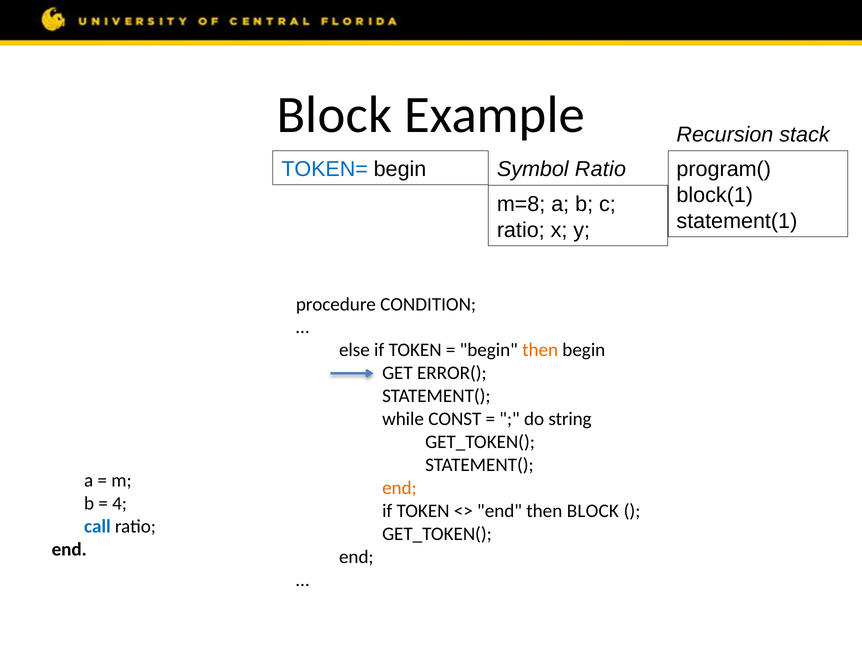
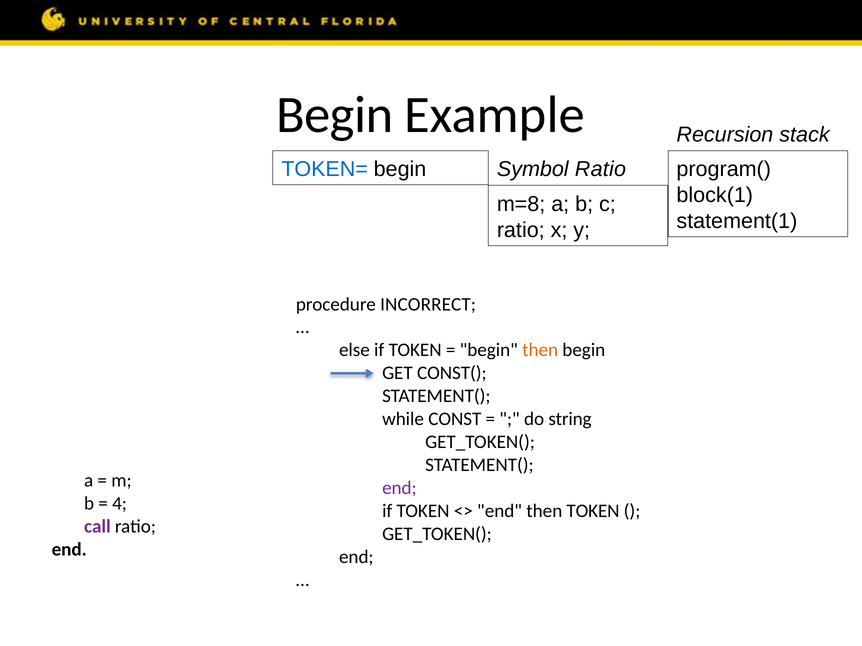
Block at (334, 115): Block -> Begin
CONDITION: CONDITION -> INCORRECT
ERROR(: ERROR( -> CONST(
end at (399, 488) colour: orange -> purple
then BLOCK: BLOCK -> TOKEN
call colour: blue -> purple
